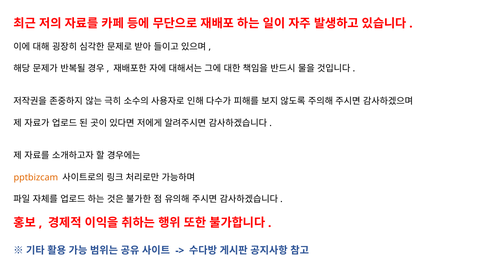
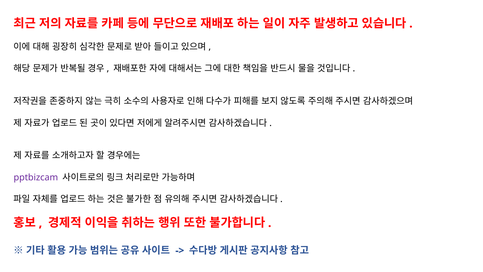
pptbizcam colour: orange -> purple
